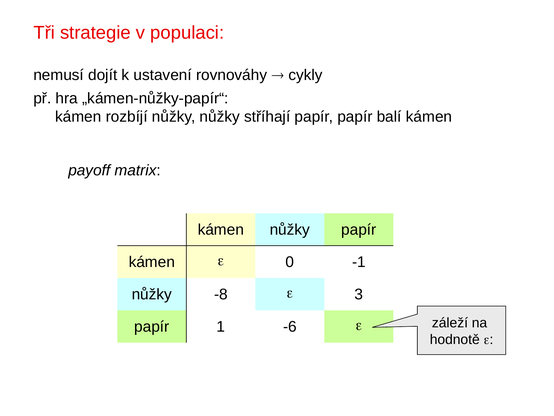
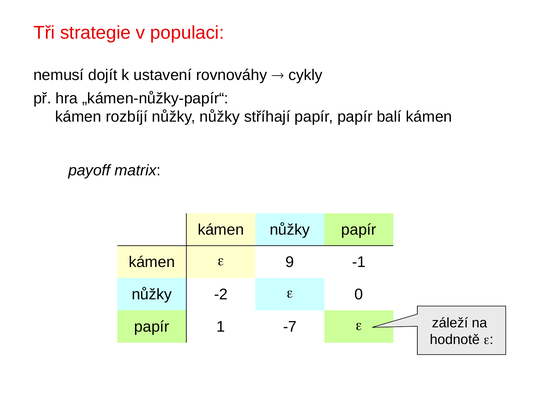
0: 0 -> 9
-8: -8 -> -2
3: 3 -> 0
-6: -6 -> -7
